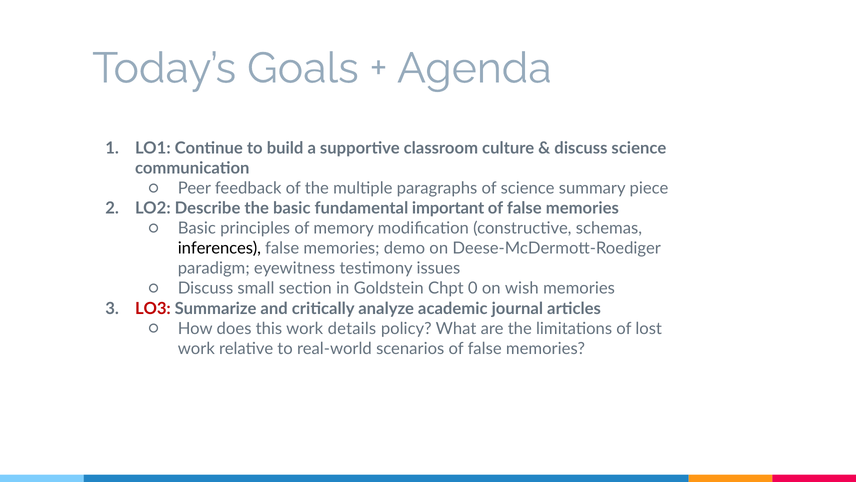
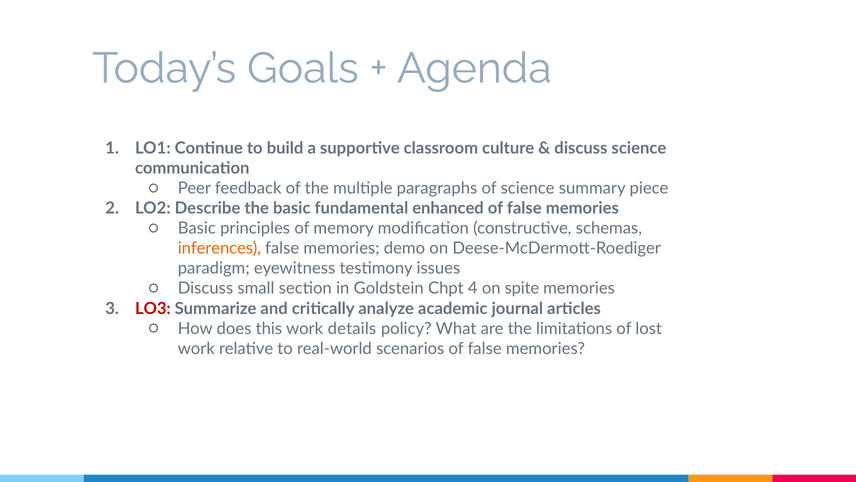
important: important -> enhanced
inferences colour: black -> orange
0: 0 -> 4
wish: wish -> spite
